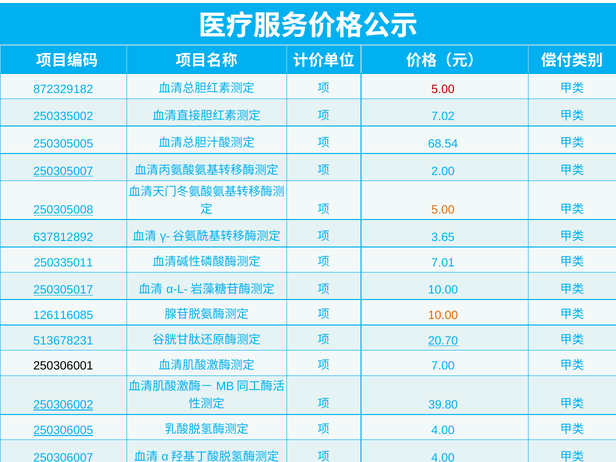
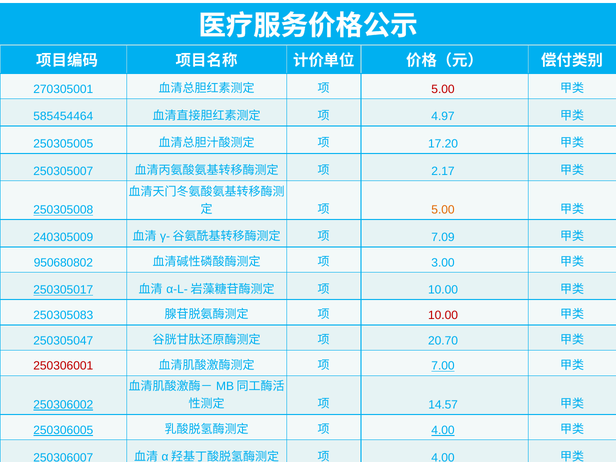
872329182: 872329182 -> 270305001
250335002: 250335002 -> 585454464
7.02: 7.02 -> 4.97
68.54: 68.54 -> 17.20
250305007 underline: present -> none
2.00: 2.00 -> 2.17
637812892: 637812892 -> 240305009
3.65: 3.65 -> 7.09
250335011: 250335011 -> 950680802
7.01: 7.01 -> 3.00
126116085: 126116085 -> 250305083
10.00 at (443, 315) colour: orange -> red
513678231: 513678231 -> 250305047
20.70 underline: present -> none
250306001 colour: black -> red
7.00 underline: none -> present
39.80: 39.80 -> 14.57
4.00 at (443, 430) underline: none -> present
